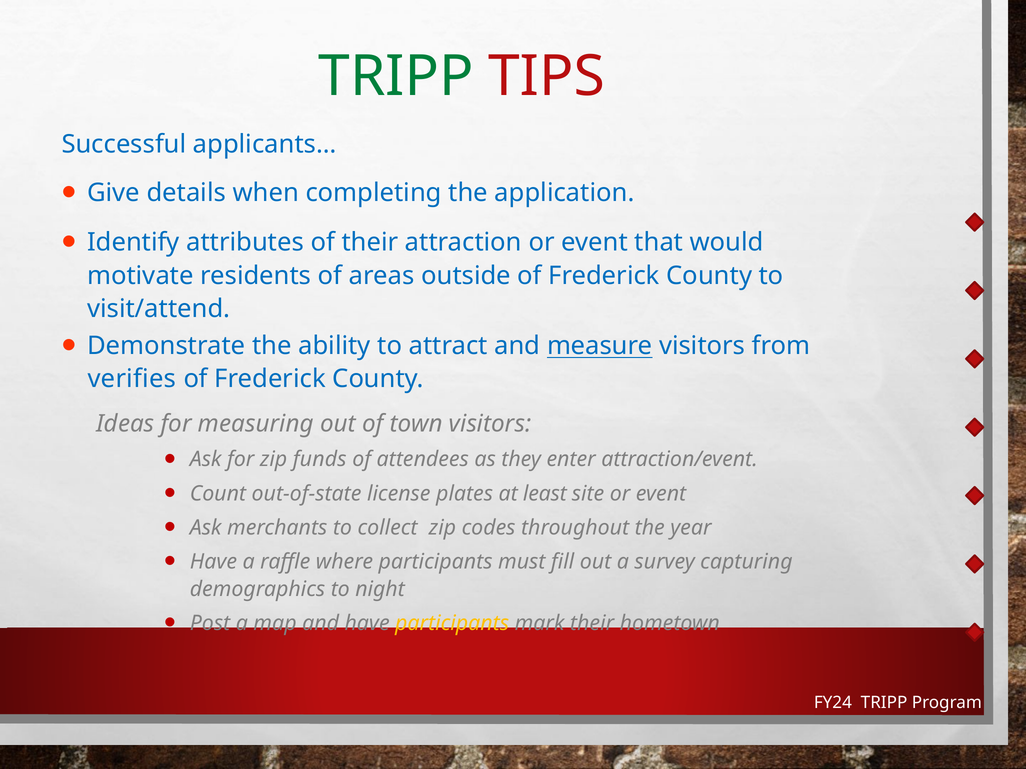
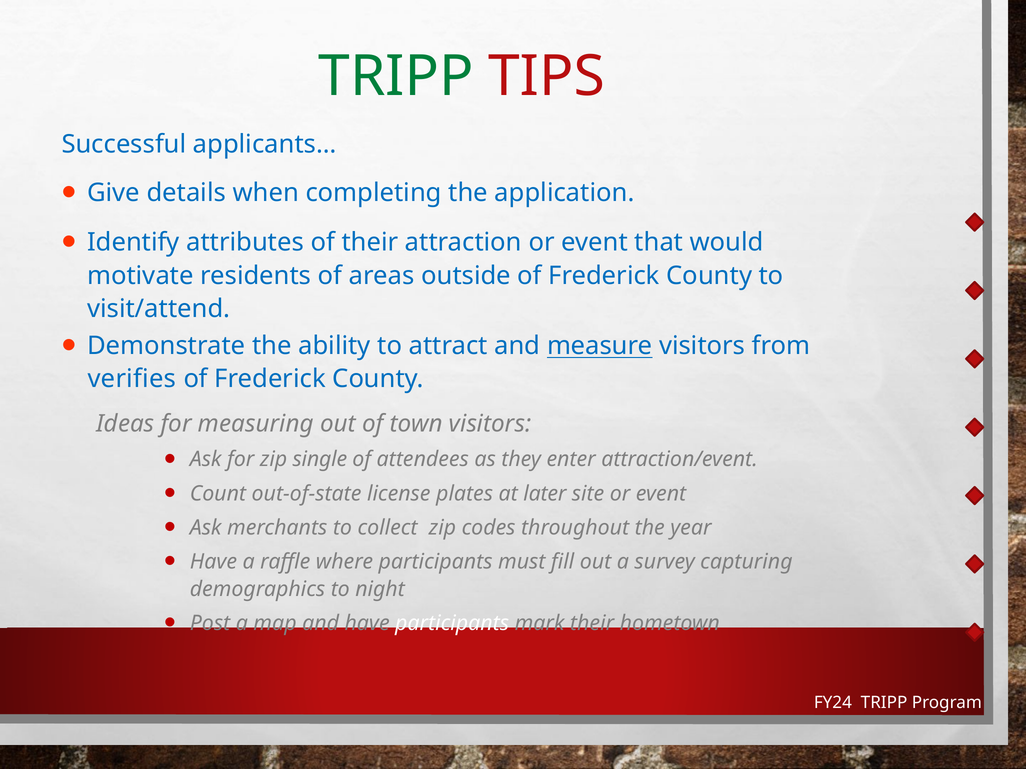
funds: funds -> single
least: least -> later
participants at (452, 624) colour: yellow -> white
